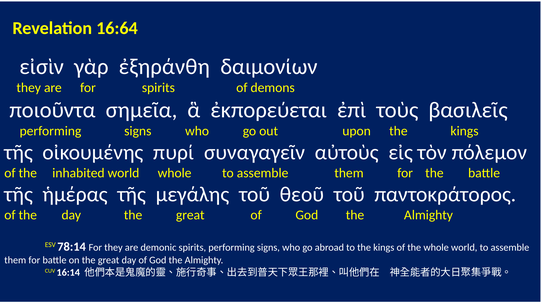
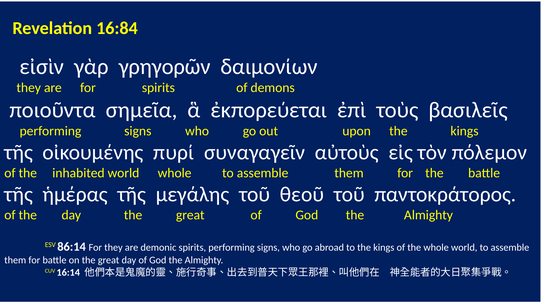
16:64: 16:64 -> 16:84
ἐξηράνθη: ἐξηράνθη -> γρηγορῶν
78:14: 78:14 -> 86:14
